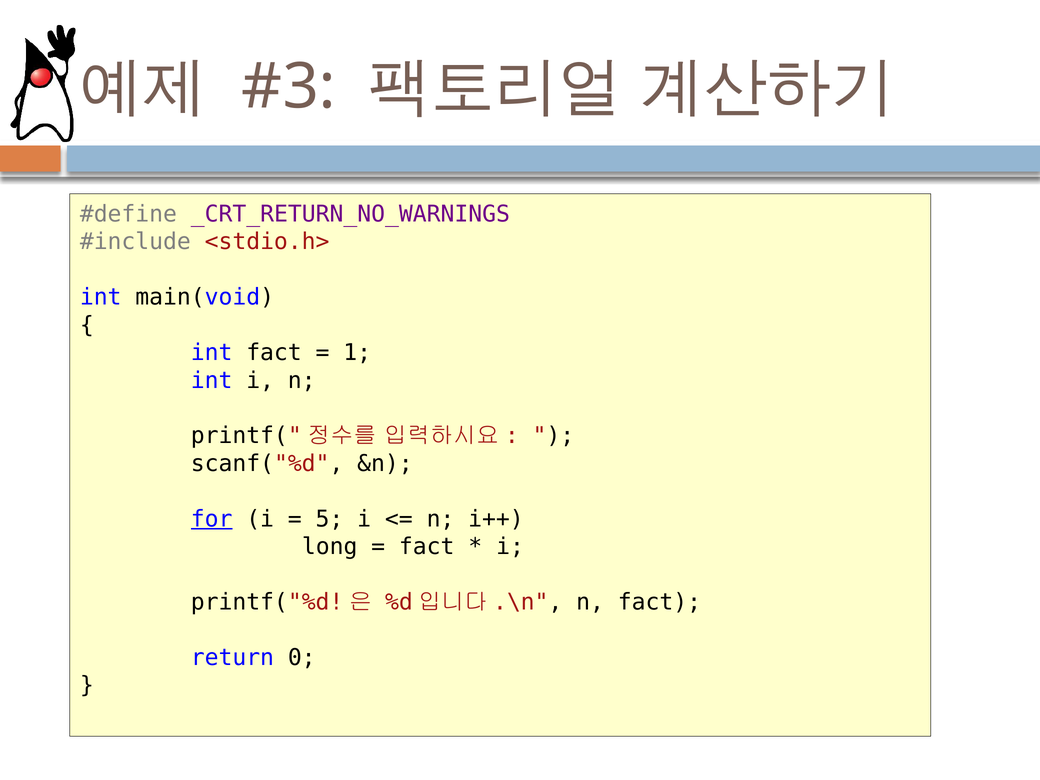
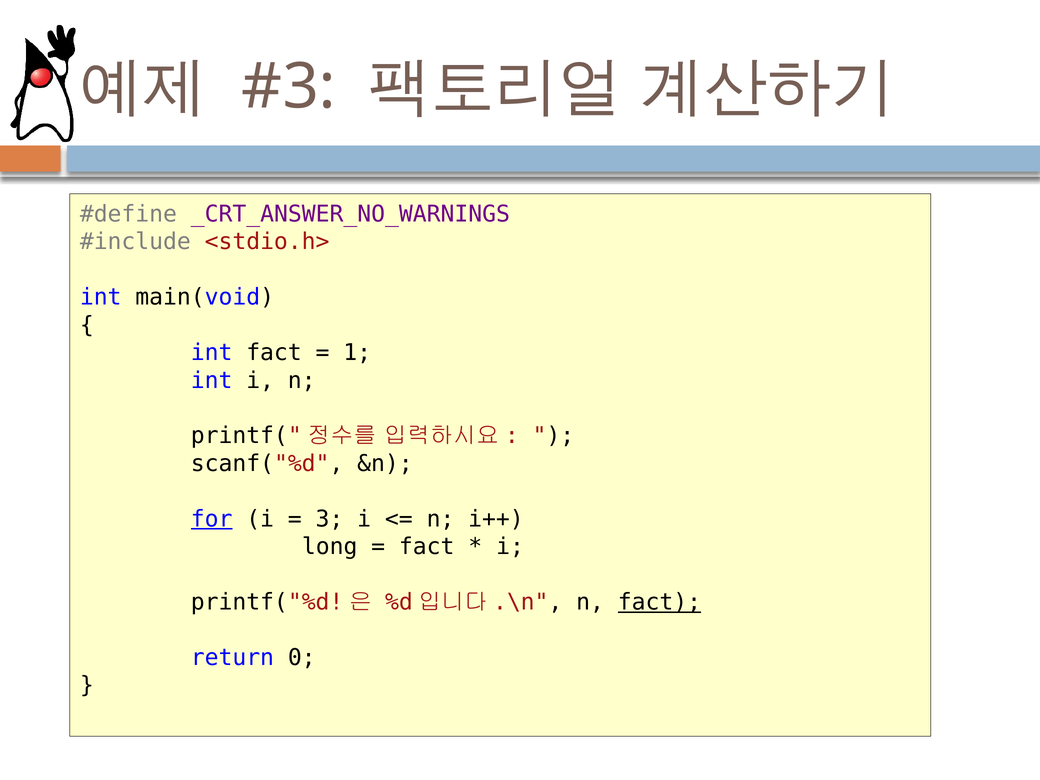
_CRT_RETURN_NO_WARNINGS: _CRT_RETURN_NO_WARNINGS -> _CRT_ANSWER_NO_WARNINGS
5: 5 -> 3
fact at (659, 602) underline: none -> present
